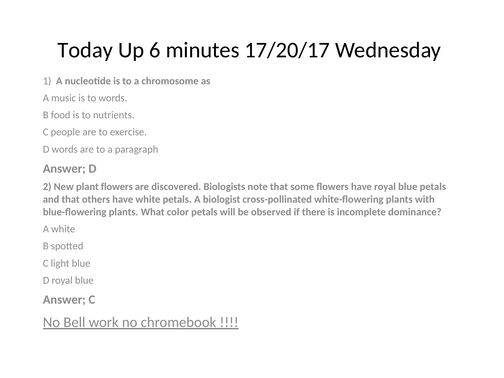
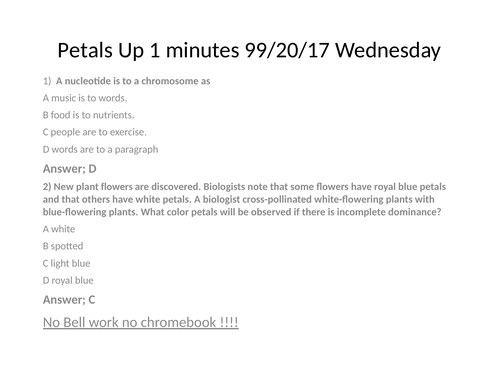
Today at (85, 50): Today -> Petals
Up 6: 6 -> 1
17/20/17: 17/20/17 -> 99/20/17
